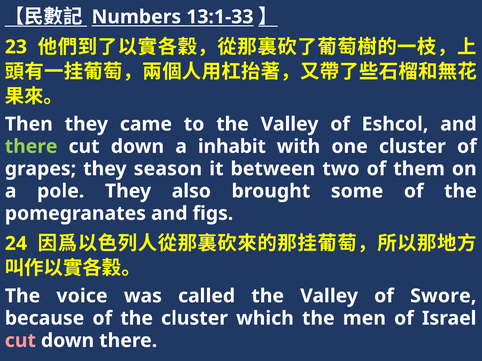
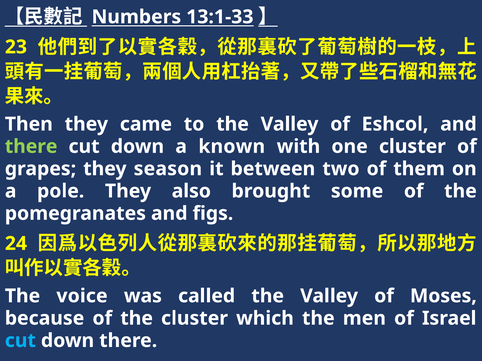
inhabit: inhabit -> known
Swore: Swore -> Moses
cut at (20, 341) colour: pink -> light blue
